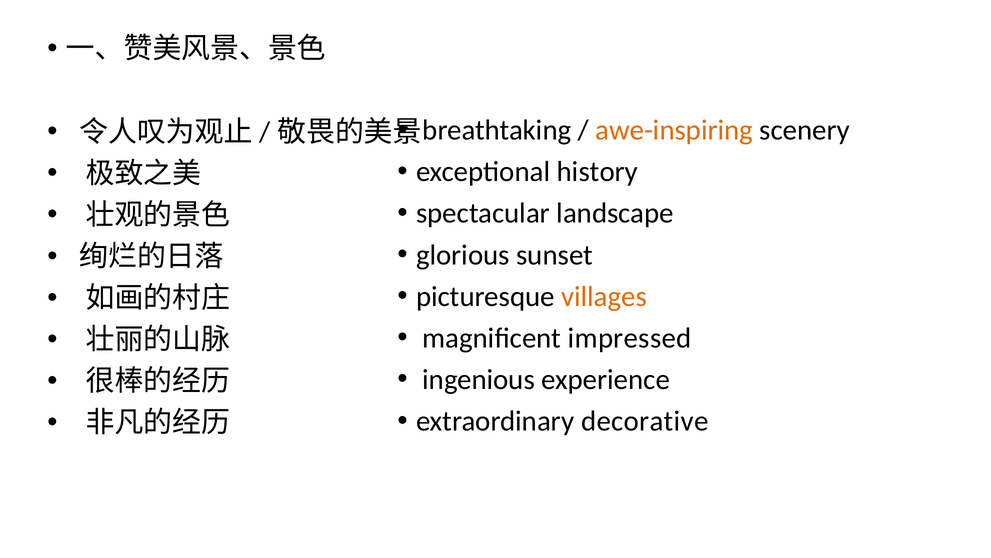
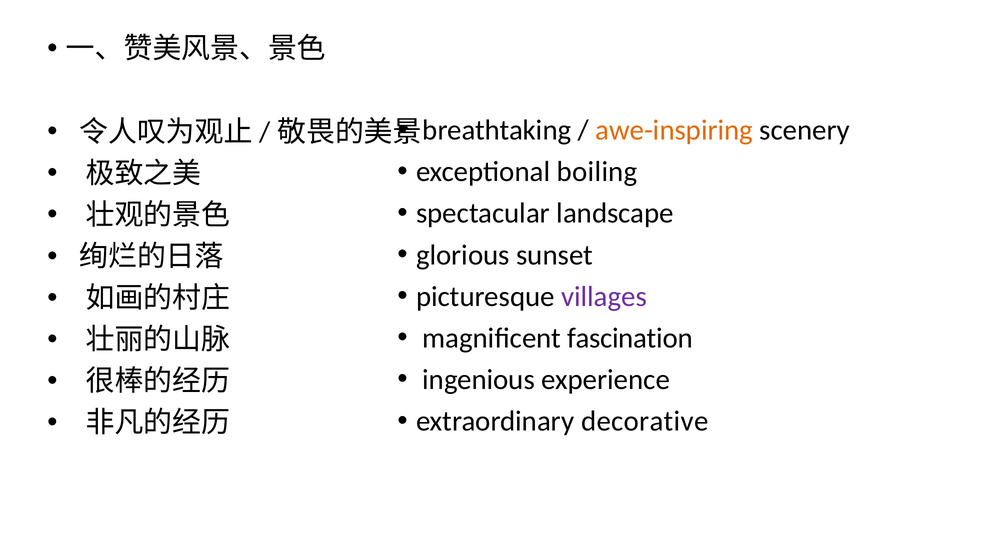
history: history -> boiling
villages colour: orange -> purple
impressed: impressed -> fascination
